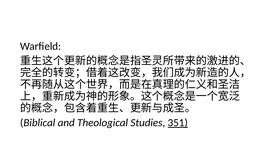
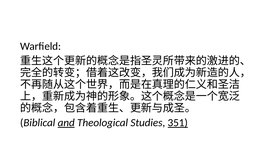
and underline: none -> present
